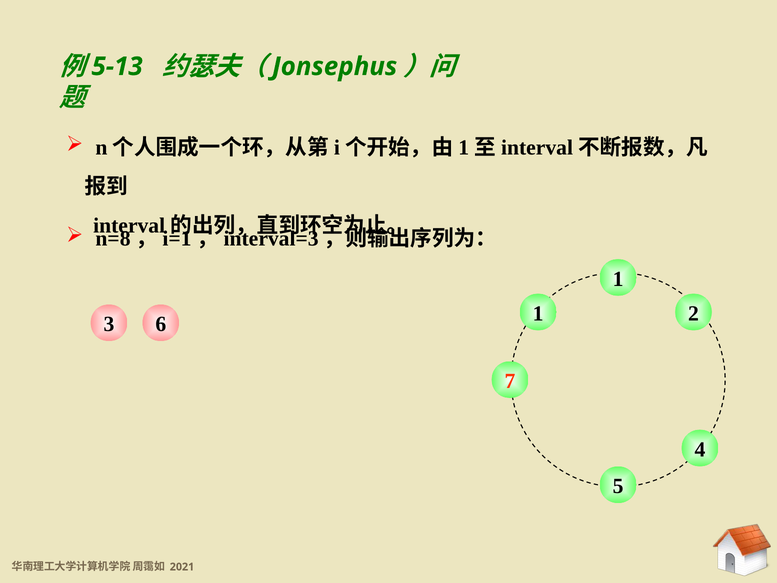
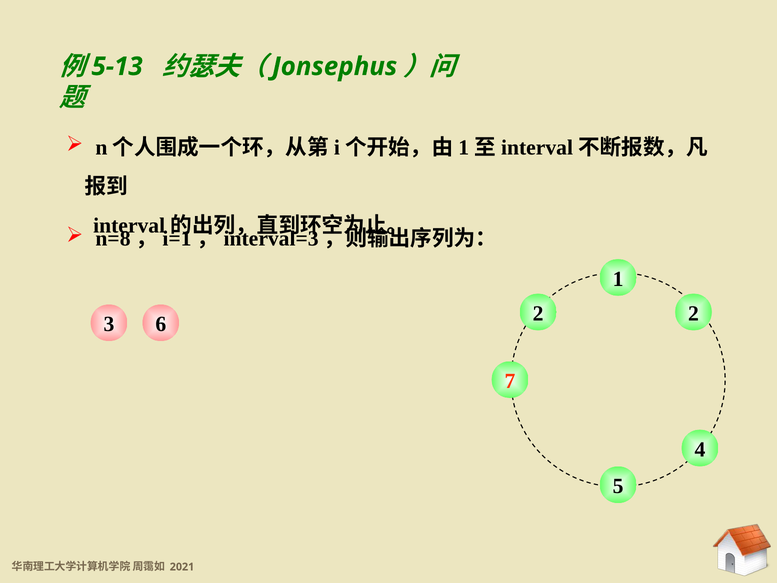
6 1: 1 -> 2
